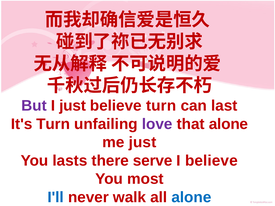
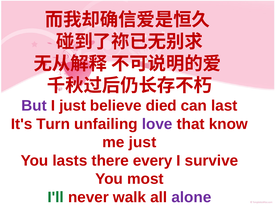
believe turn: turn -> died
that alone: alone -> know
serve: serve -> every
I believe: believe -> survive
I'll colour: blue -> green
alone at (191, 197) colour: blue -> purple
